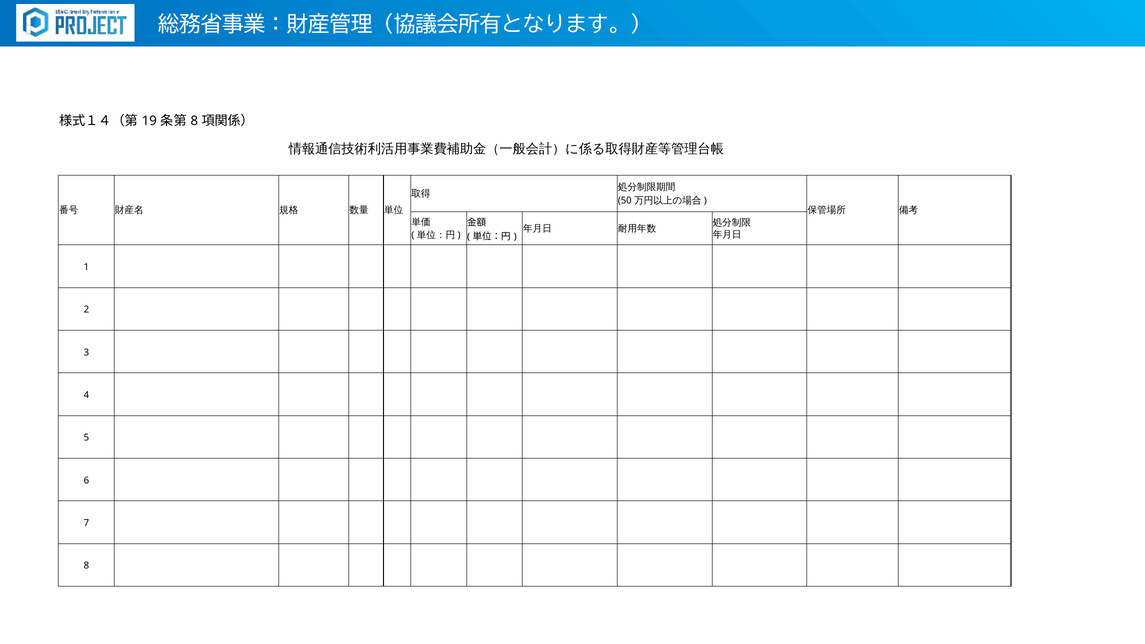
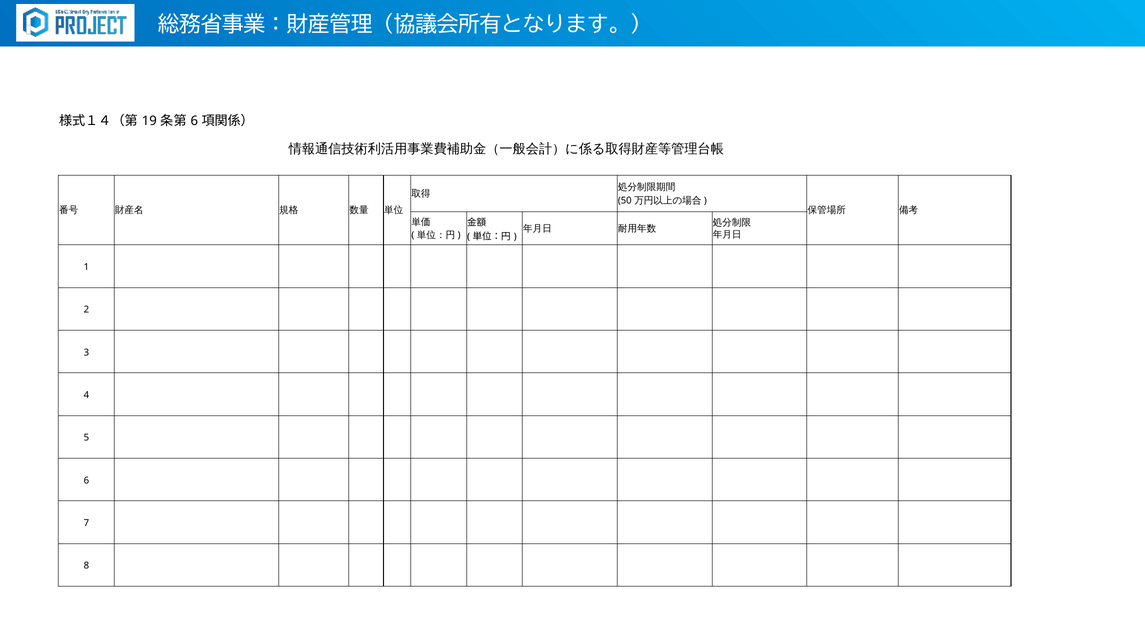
8 at (194, 121): 8 -> 6
